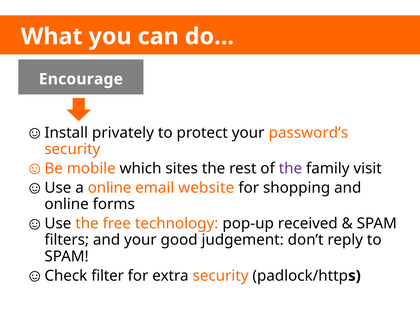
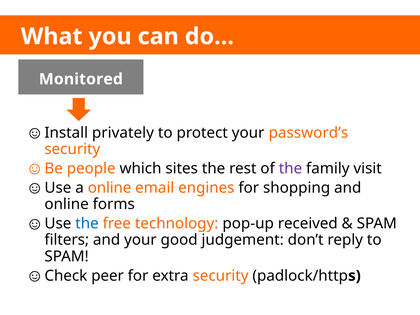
Encourage: Encourage -> Monitored
mobile: mobile -> people
website: website -> engines
the at (87, 224) colour: orange -> blue
filter: filter -> peer
